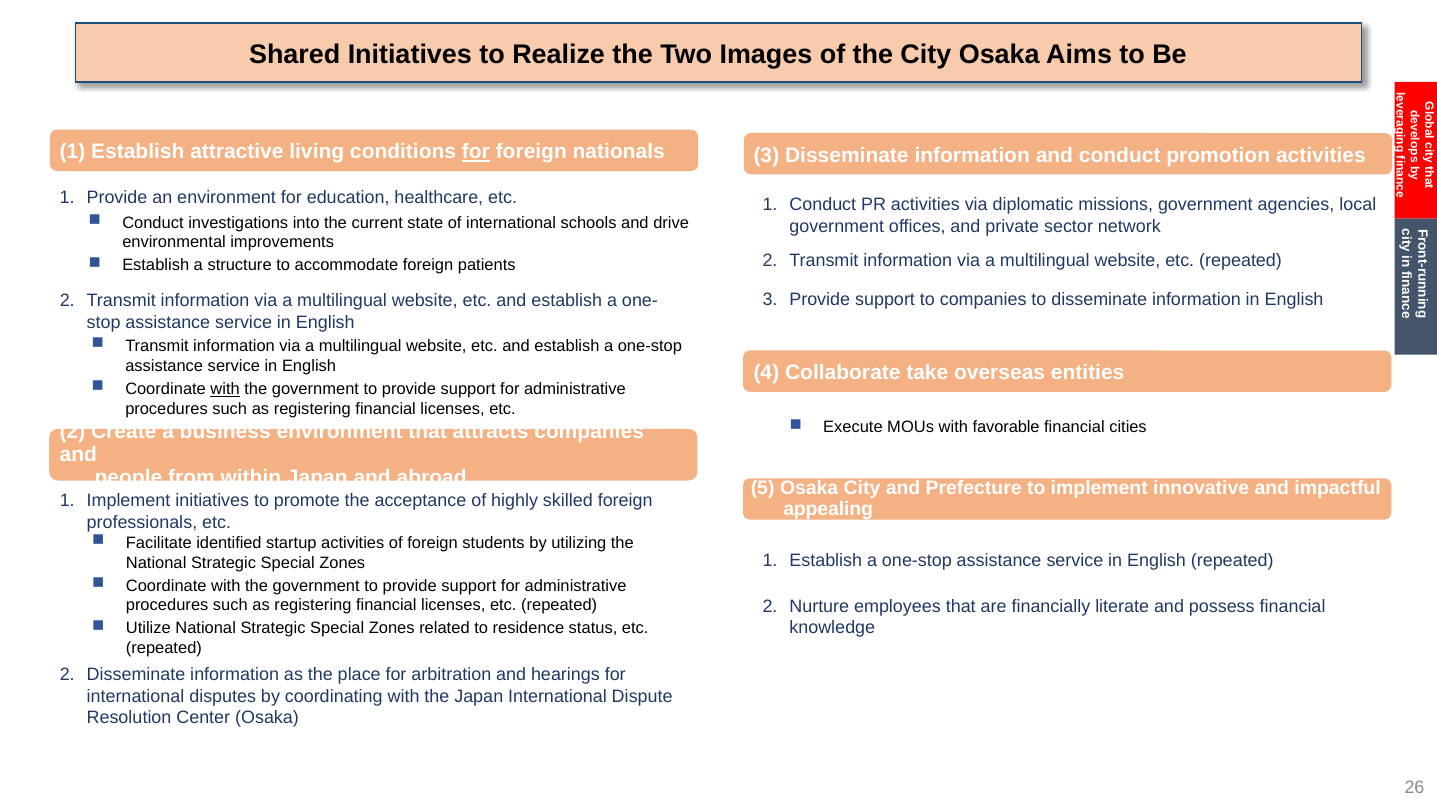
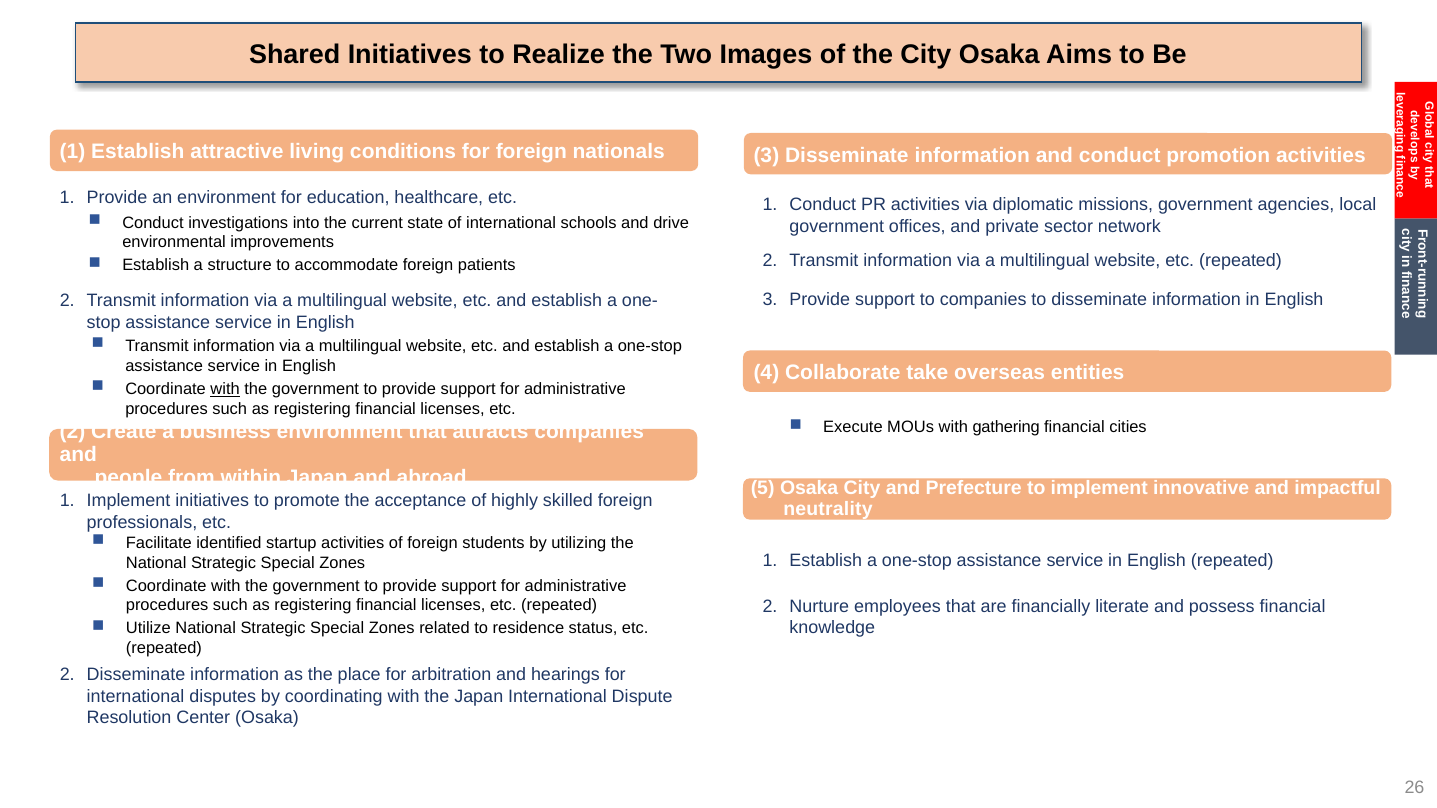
for at (476, 152) underline: present -> none
favorable: favorable -> gathering
appealing: appealing -> neutrality
